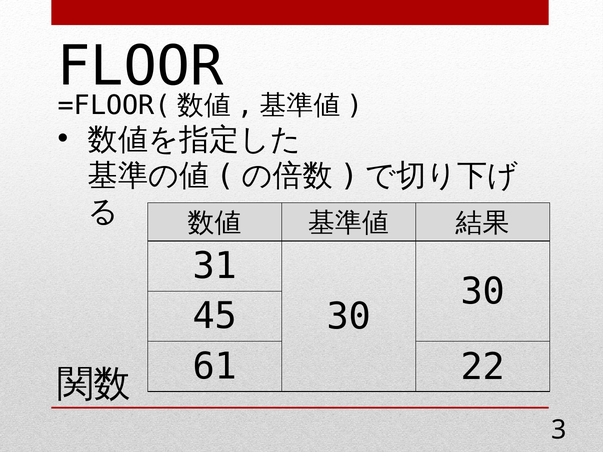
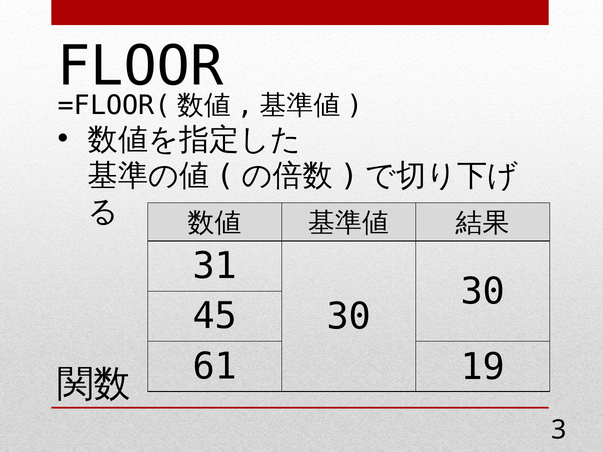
22: 22 -> 19
